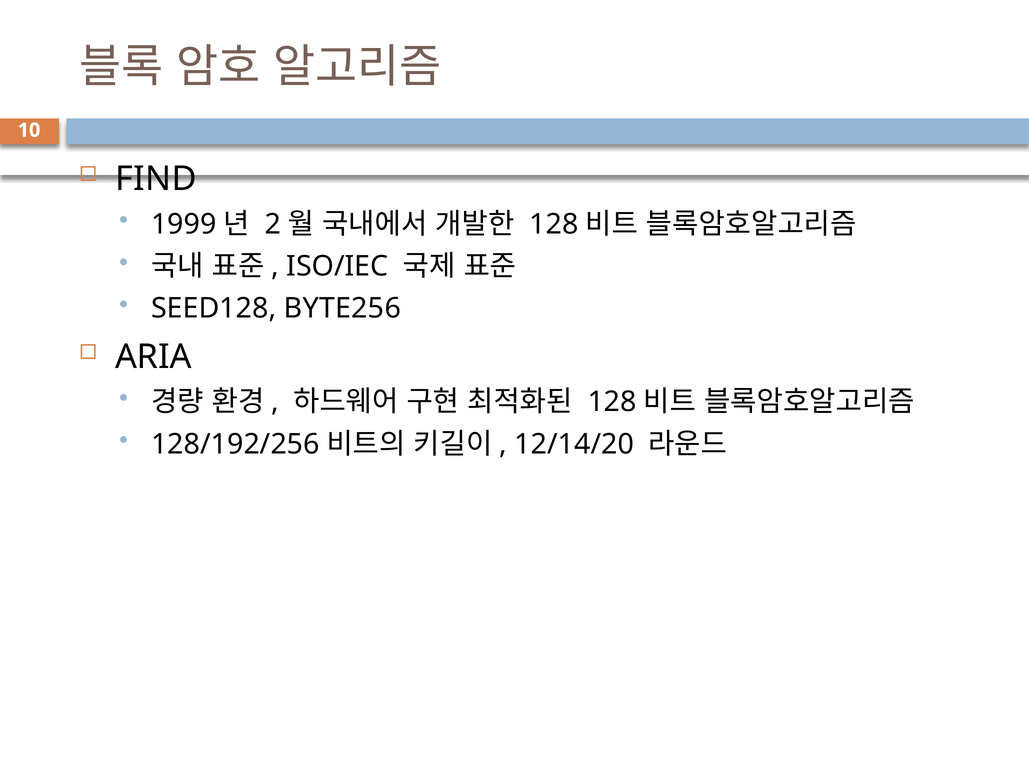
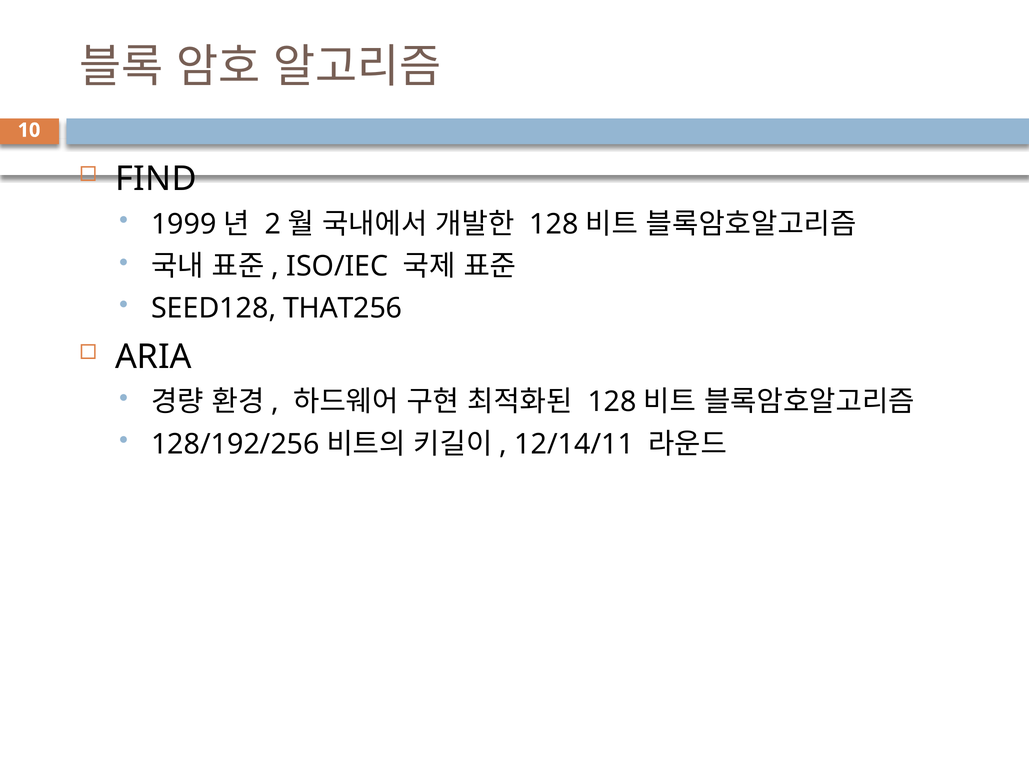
BYTE256: BYTE256 -> THAT256
12/14/20: 12/14/20 -> 12/14/11
